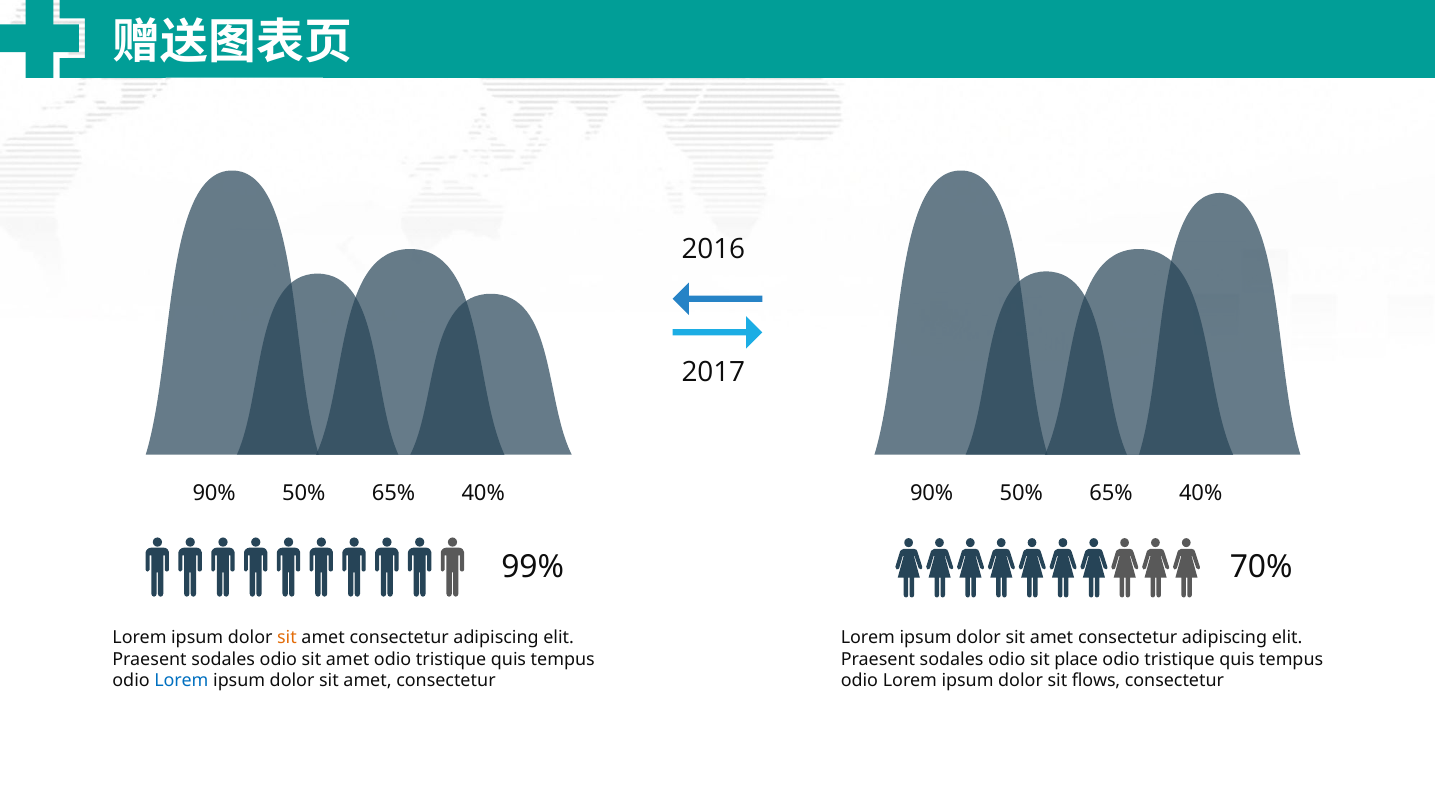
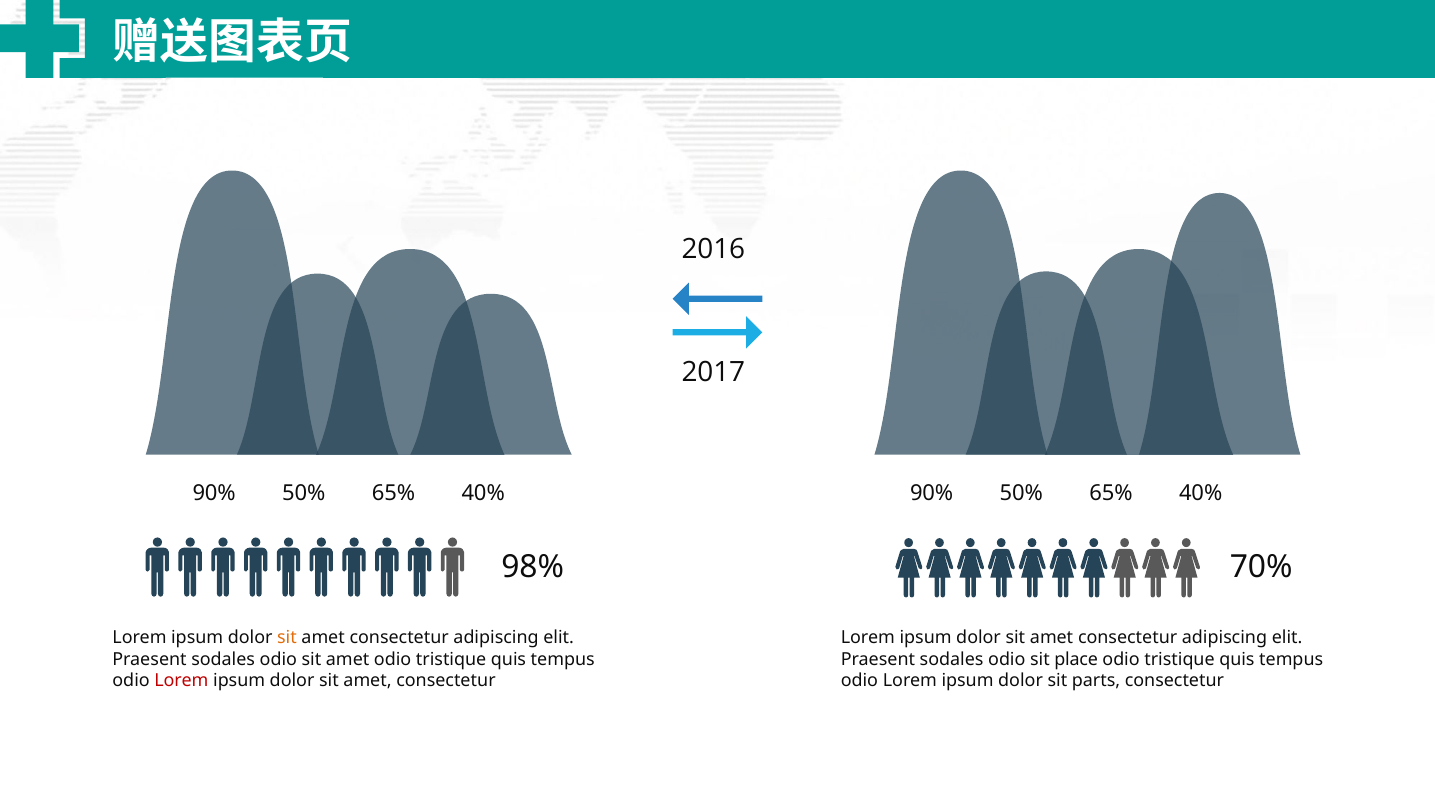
99%: 99% -> 98%
Lorem at (181, 681) colour: blue -> red
flows: flows -> parts
